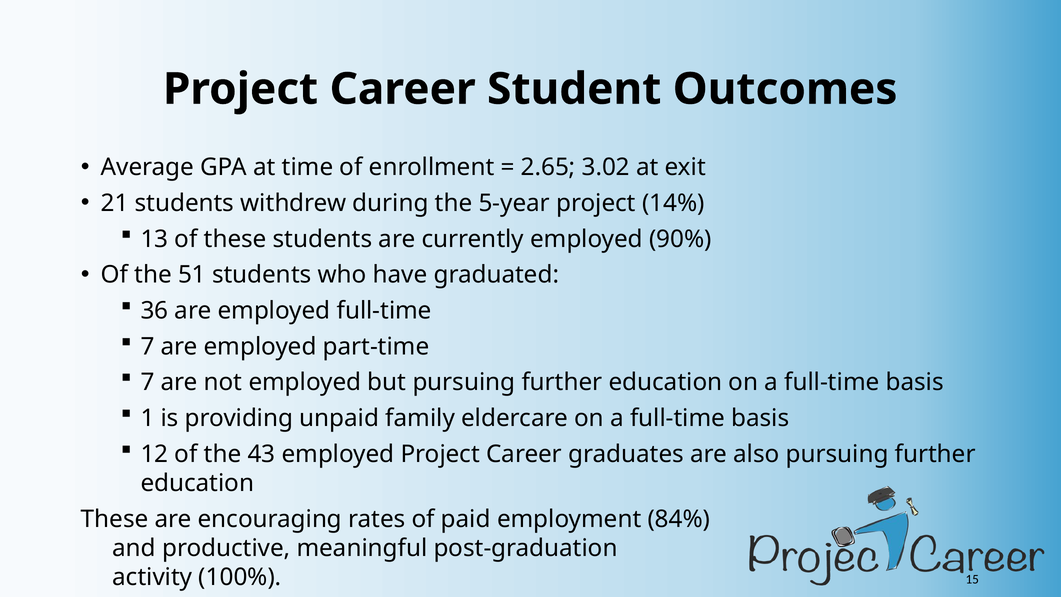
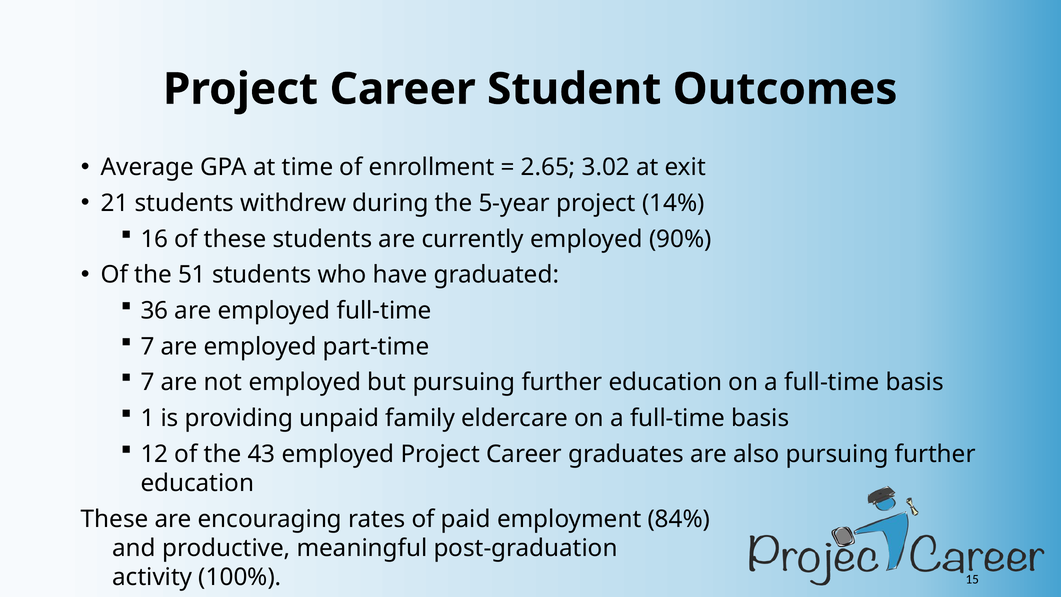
13: 13 -> 16
